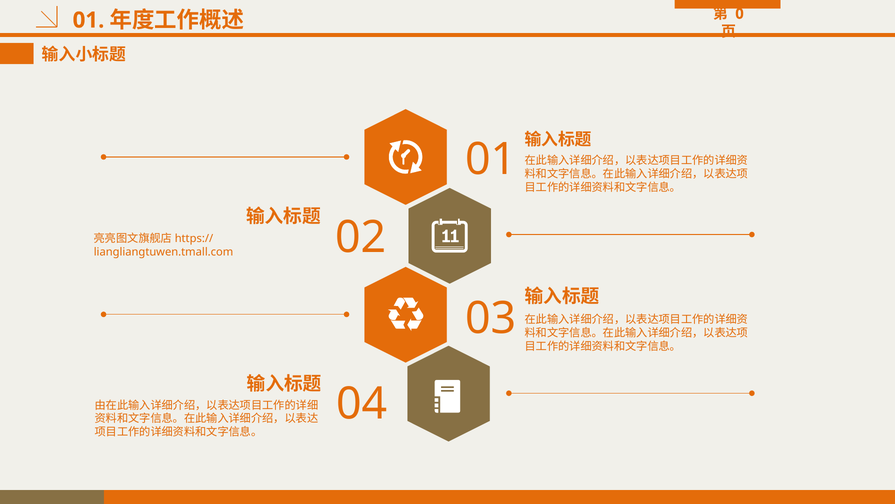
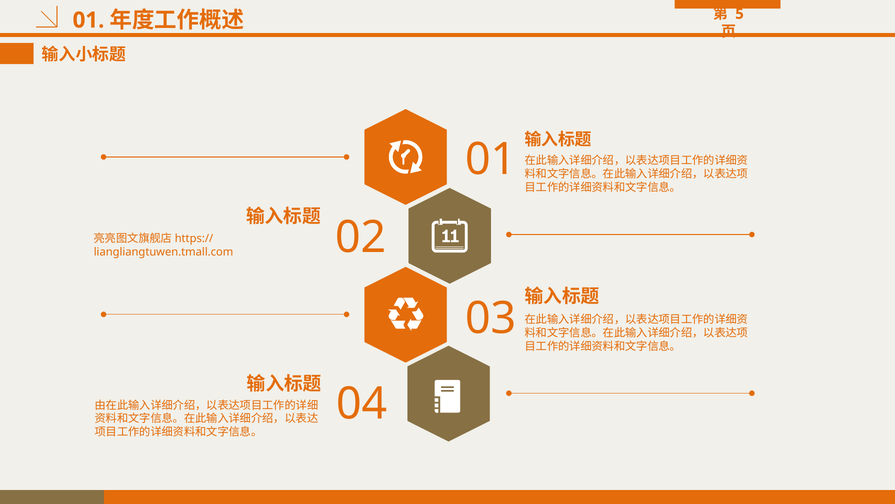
0: 0 -> 5
